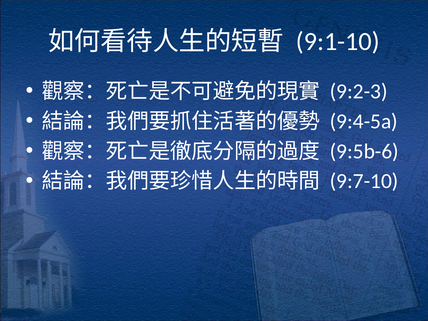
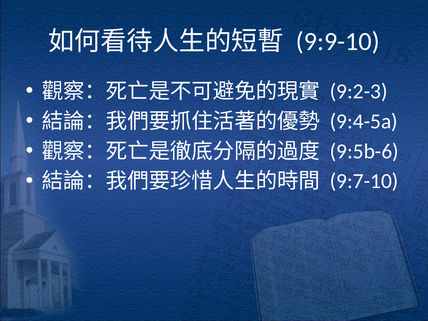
9:1-10: 9:1-10 -> 9:9-10
